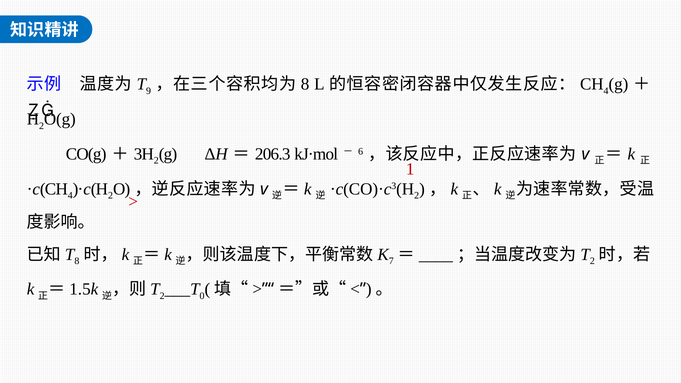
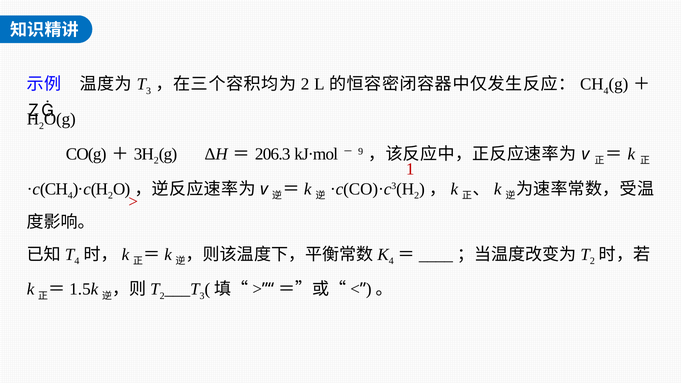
9 at (149, 91): 9 -> 3
8 at (305, 84): 8 -> 2
6: 6 -> 9
8 at (77, 261): 8 -> 4
7 at (391, 261): 7 -> 4
0 at (202, 296): 0 -> 3
